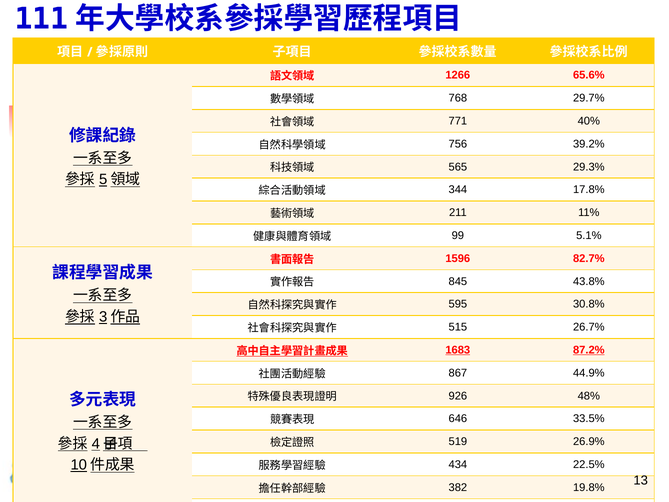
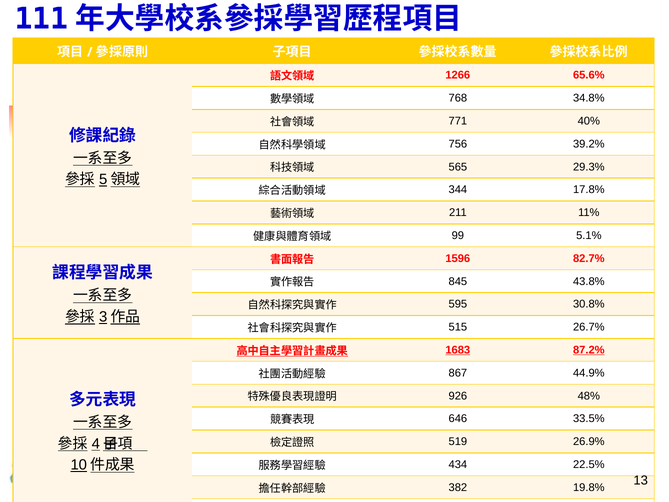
29.7%: 29.7% -> 34.8%
